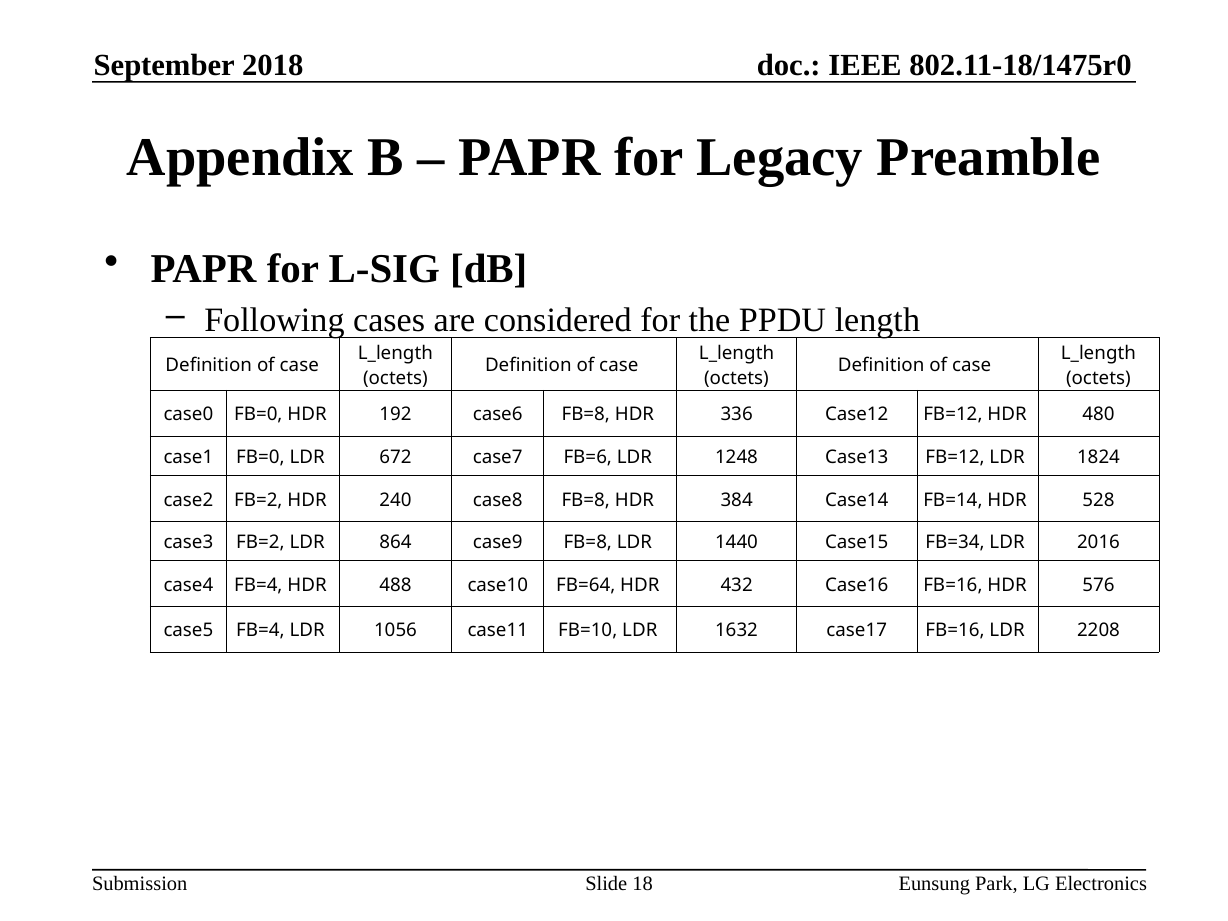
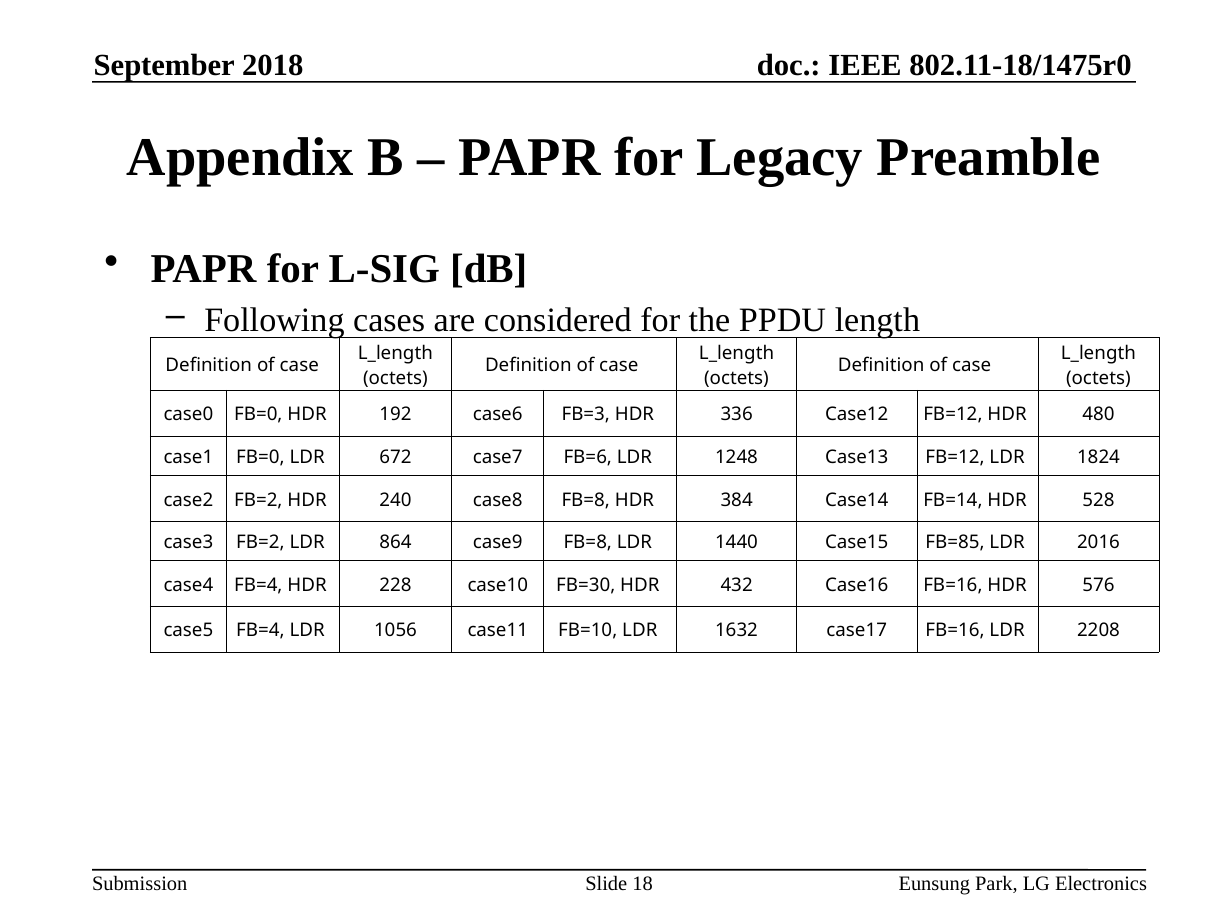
case6 FB=8: FB=8 -> FB=3
FB=34: FB=34 -> FB=85
488: 488 -> 228
FB=64: FB=64 -> FB=30
